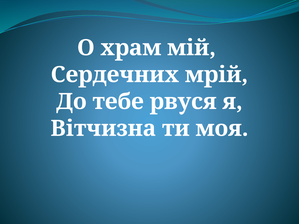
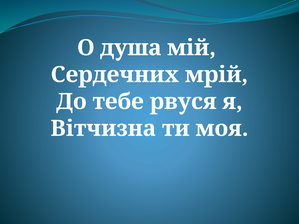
храм: храм -> душа
